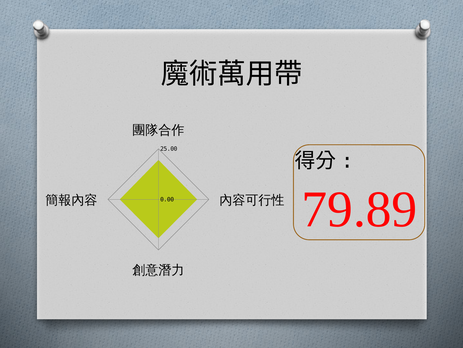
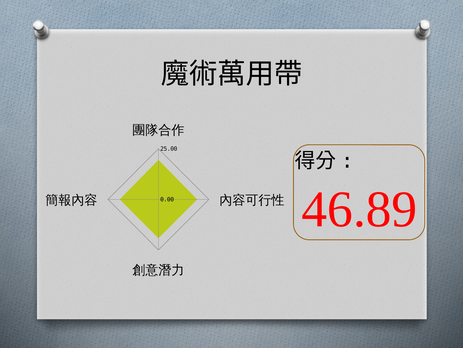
79.89: 79.89 -> 46.89
